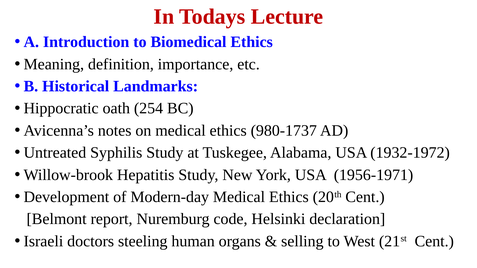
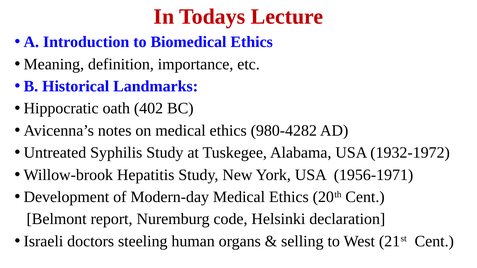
254: 254 -> 402
980-1737: 980-1737 -> 980-4282
